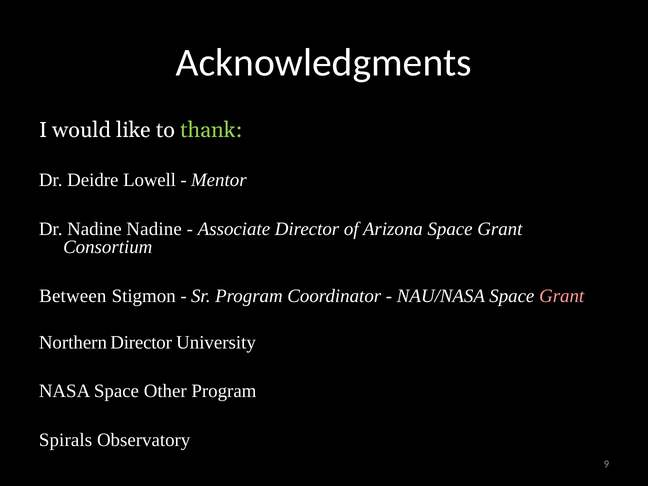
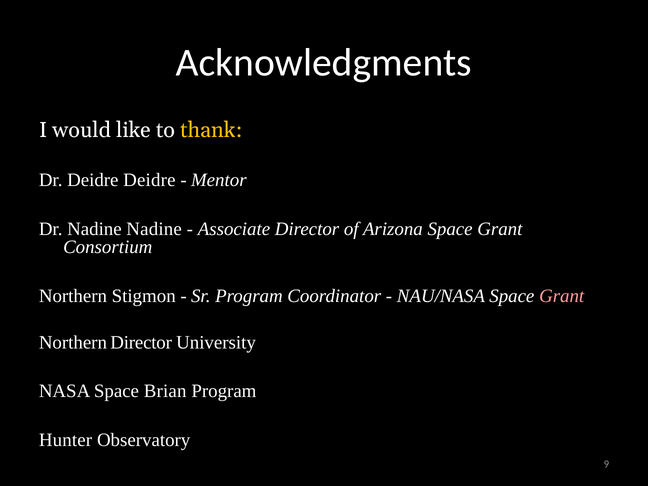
thank colour: light green -> yellow
Deidre Lowell: Lowell -> Deidre
Between at (73, 296): Between -> Northern
Other: Other -> Brian
Spirals: Spirals -> Hunter
